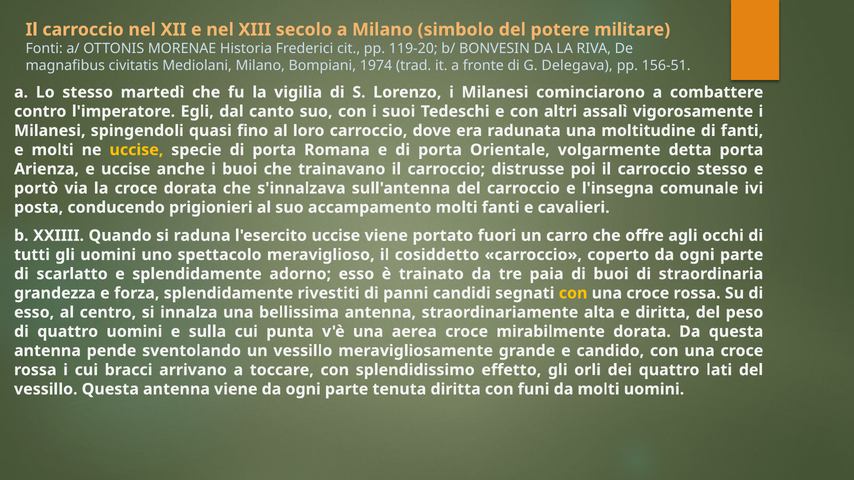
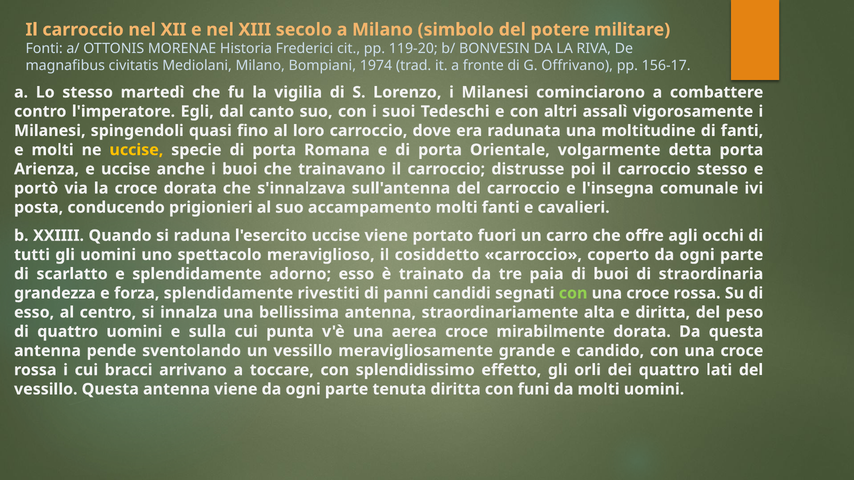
Delegava: Delegava -> Offrivano
156-51: 156-51 -> 156-17
con at (573, 293) colour: yellow -> light green
